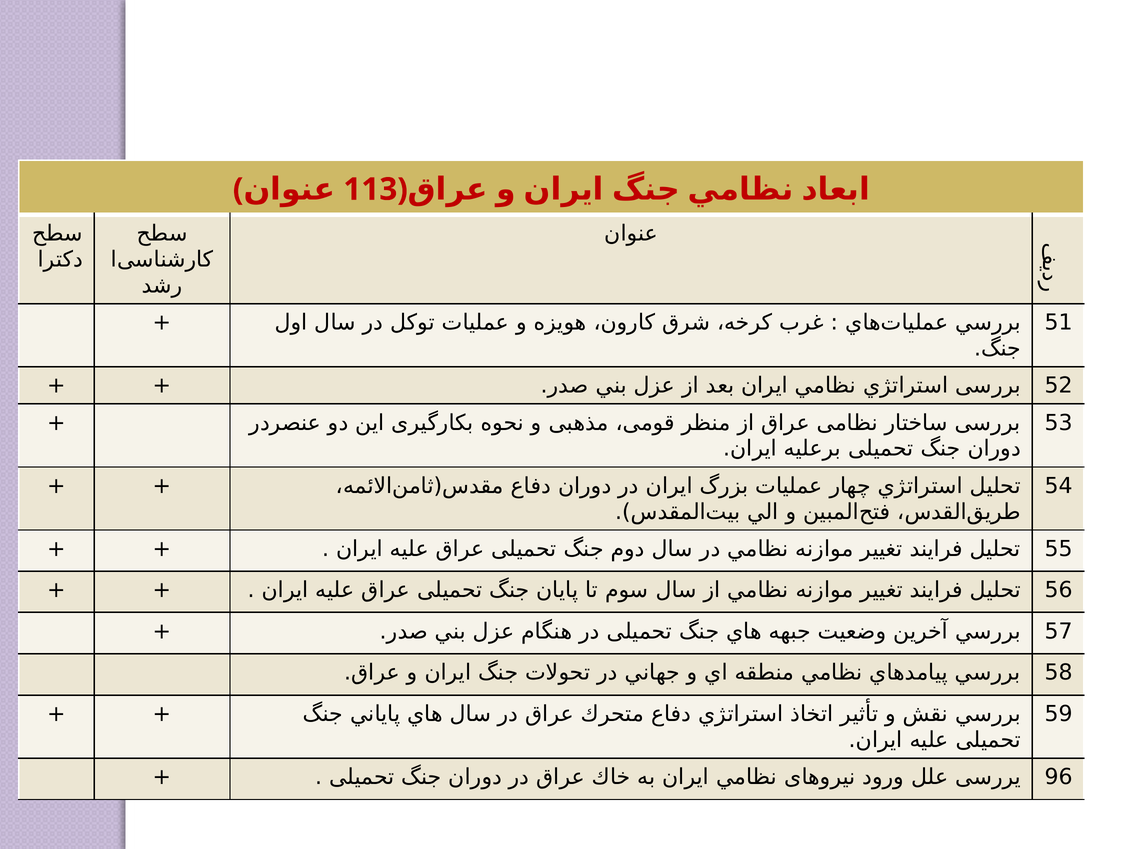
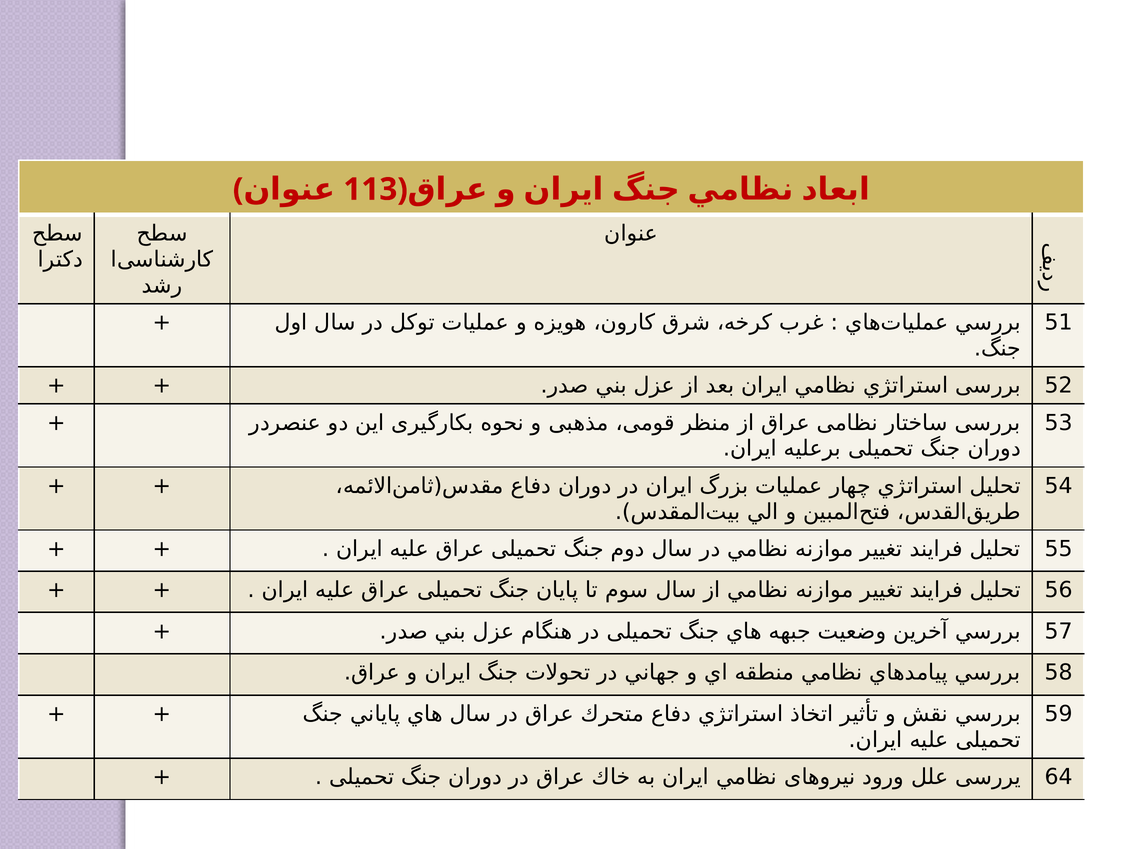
96: 96 -> 64
